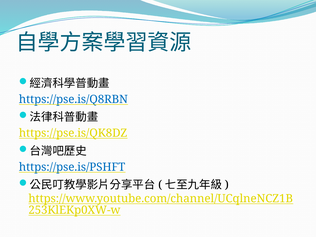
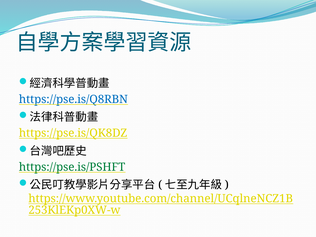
https://pse.is/PSHFT colour: blue -> green
